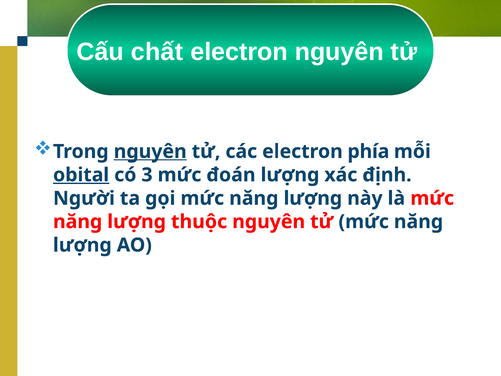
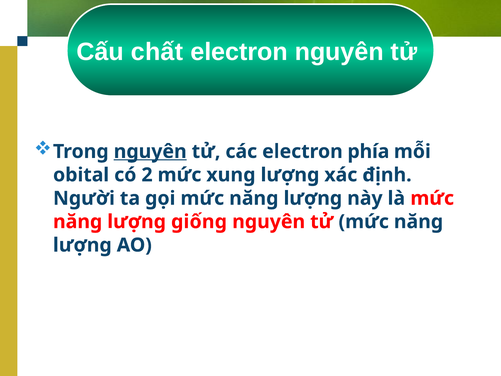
obital underline: present -> none
3: 3 -> 2
đoán: đoán -> xung
thuộc: thuộc -> giống
